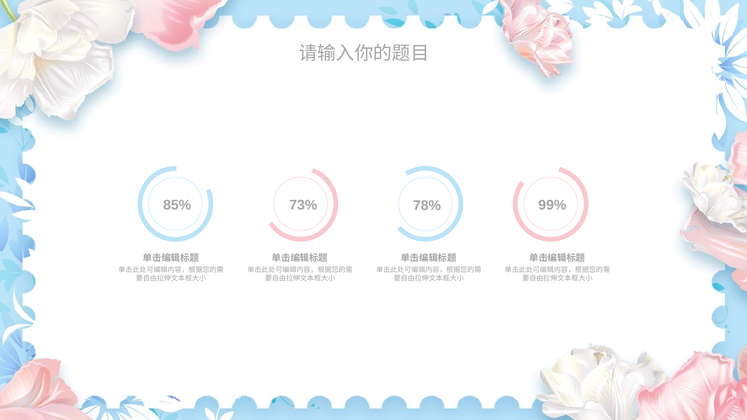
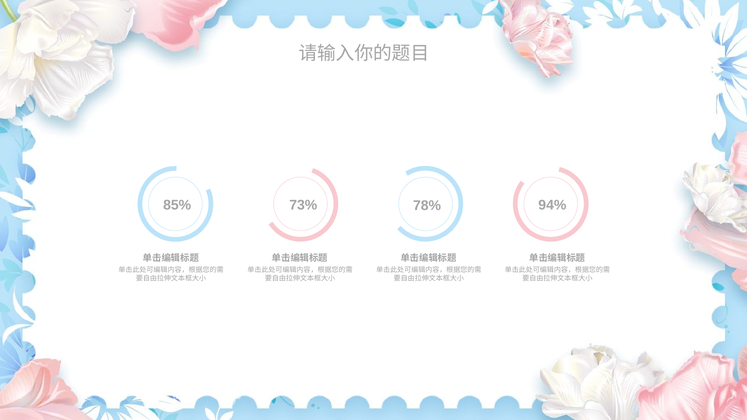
99%: 99% -> 94%
